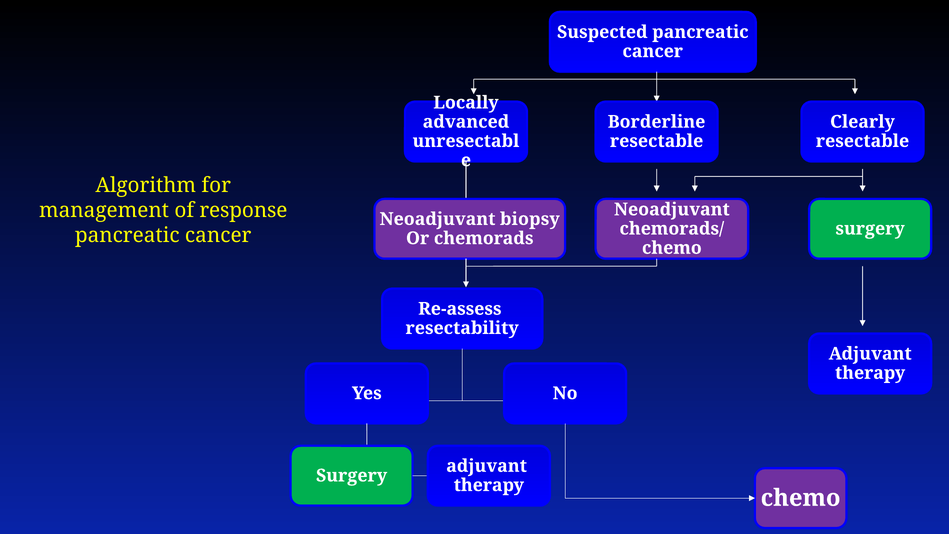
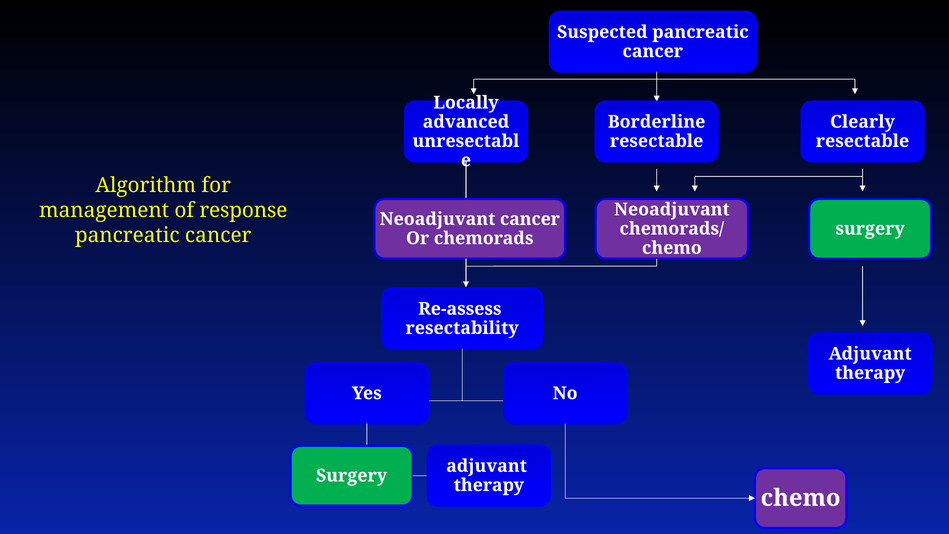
Neoadjuvant biopsy: biopsy -> cancer
